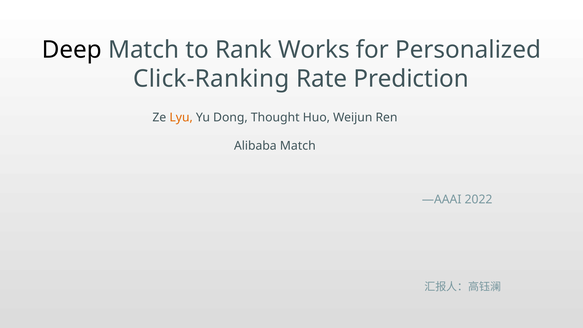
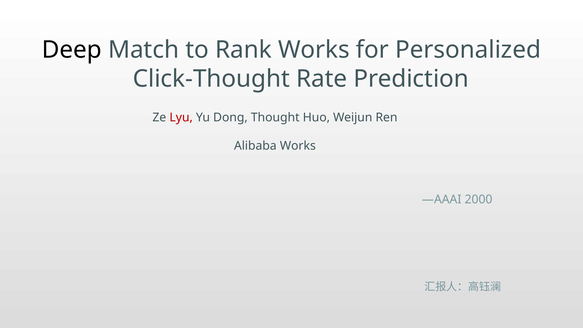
Click-Ranking: Click-Ranking -> Click-Thought
Lyu colour: orange -> red
Alibaba Match: Match -> Works
2022: 2022 -> 2000
